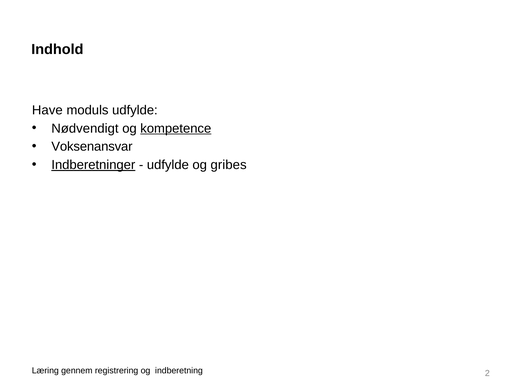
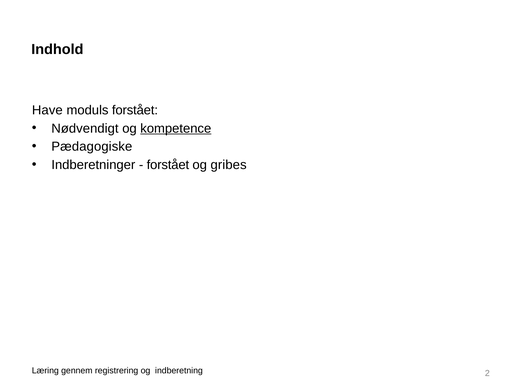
moduls udfylde: udfylde -> forstået
Voksenansvar: Voksenansvar -> Pædagogiske
Indberetninger underline: present -> none
udfylde at (168, 165): udfylde -> forstået
